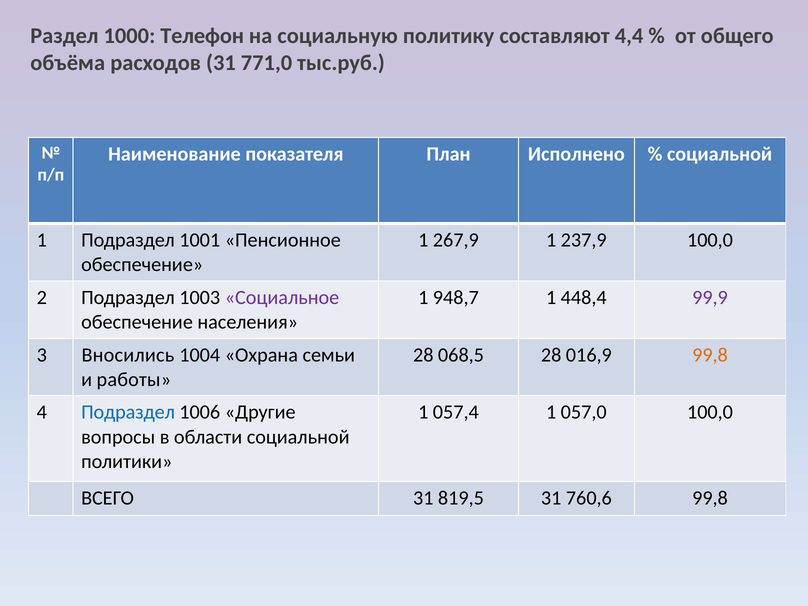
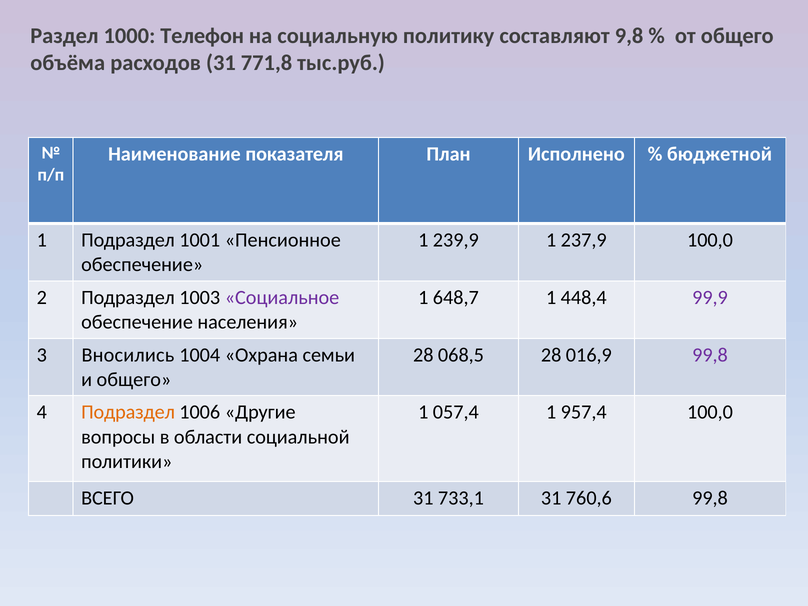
4,4: 4,4 -> 9,8
771,0: 771,0 -> 771,8
социальной at (720, 154): социальной -> бюджетной
267,9: 267,9 -> 239,9
948,7: 948,7 -> 648,7
99,8 at (710, 355) colour: orange -> purple
и работы: работы -> общего
Подраздел at (128, 412) colour: blue -> orange
057,0: 057,0 -> 957,4
819,5: 819,5 -> 733,1
